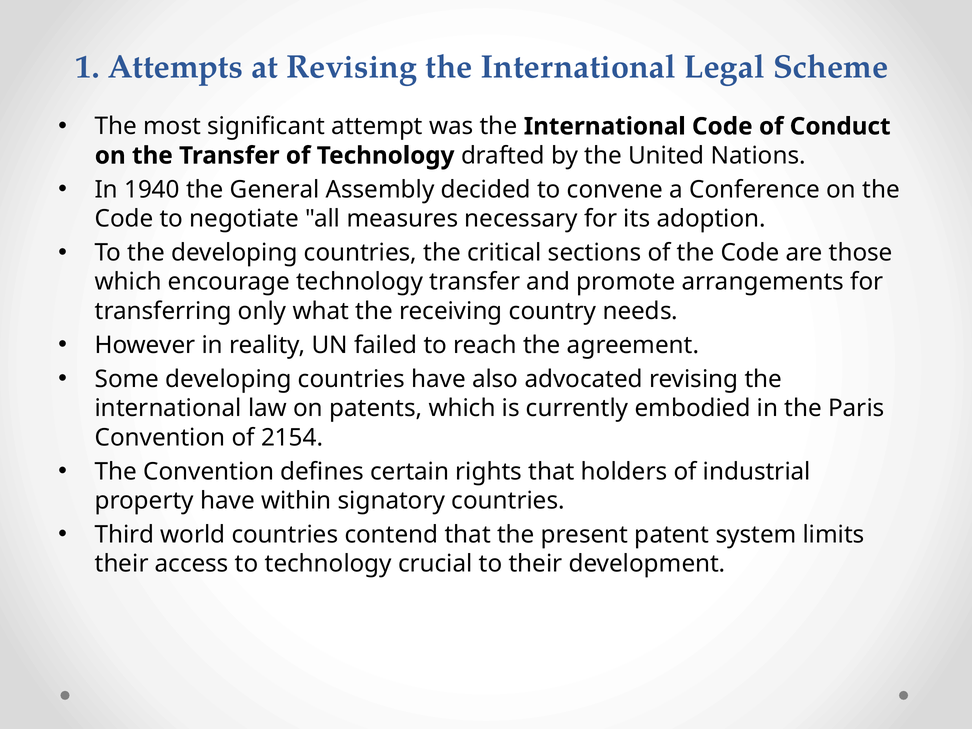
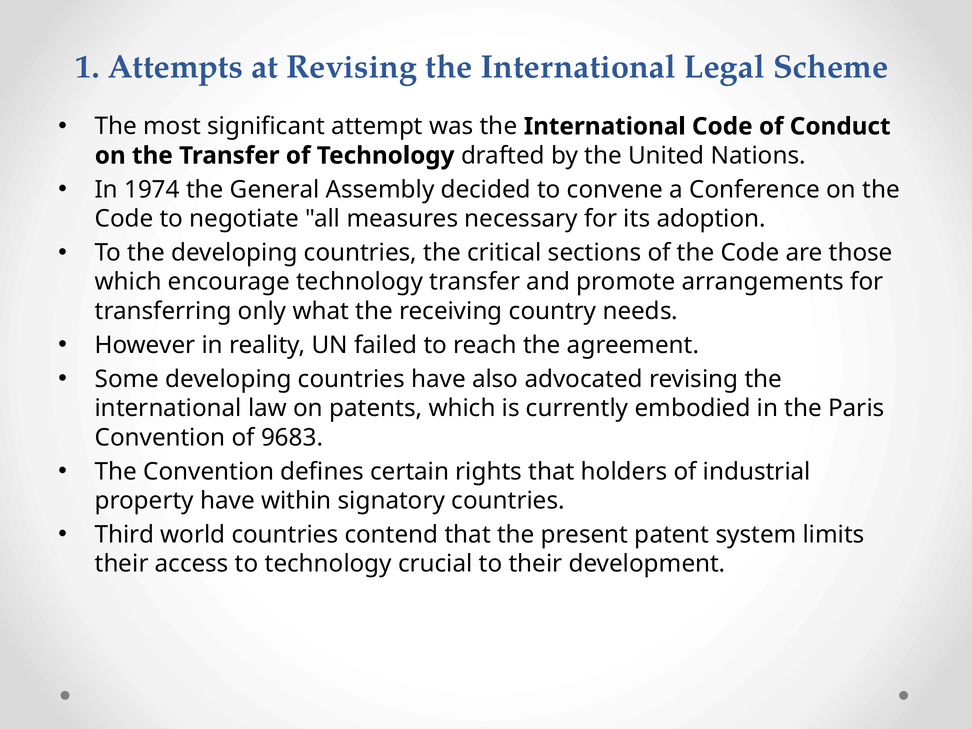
1940: 1940 -> 1974
2154: 2154 -> 9683
